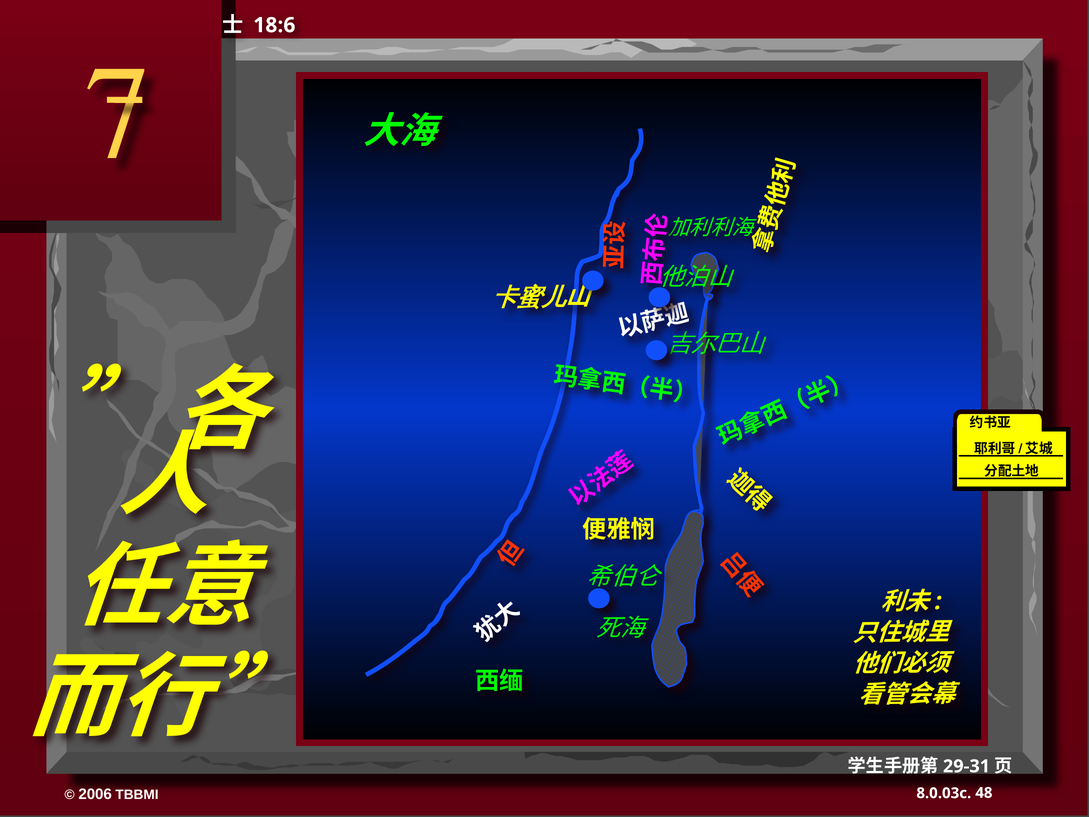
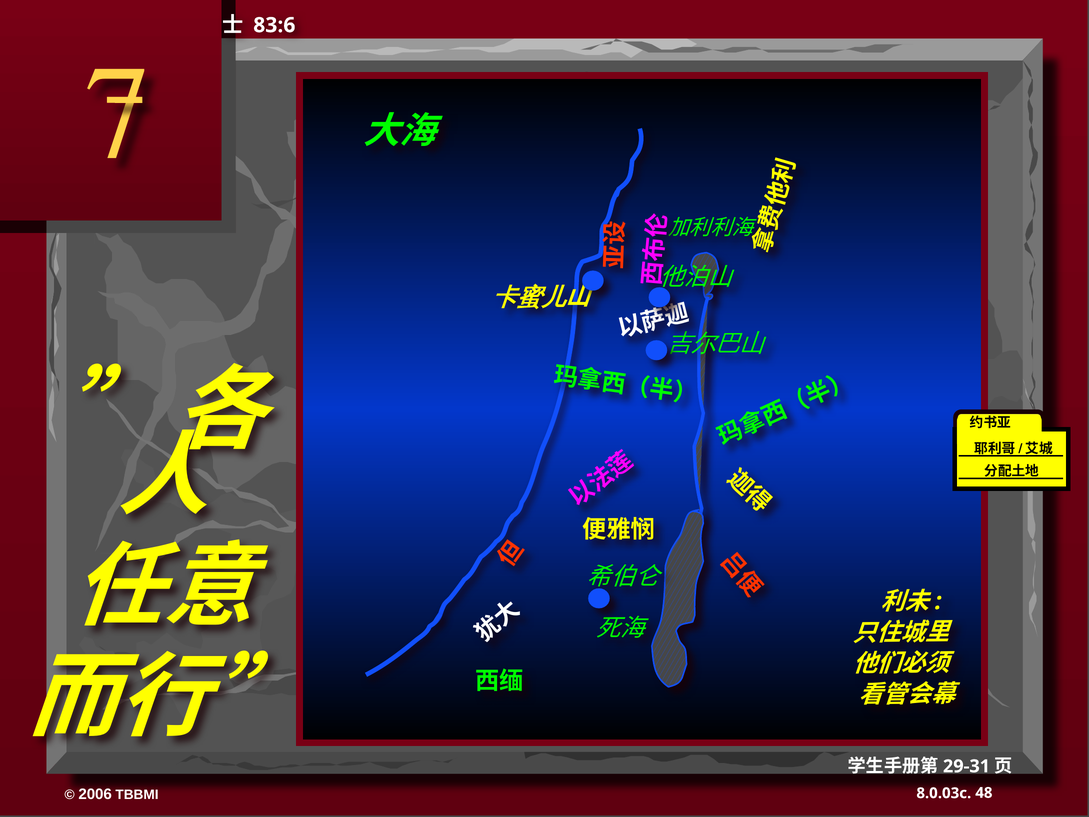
18:6: 18:6 -> 83:6
